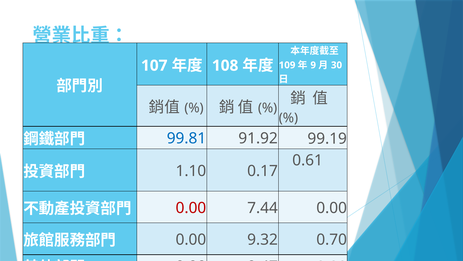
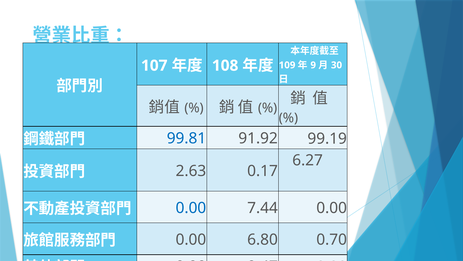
0.61: 0.61 -> 6.27
1.10: 1.10 -> 2.63
0.00 at (191, 208) colour: red -> blue
9.32: 9.32 -> 6.80
